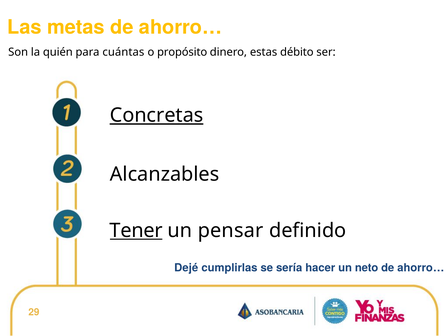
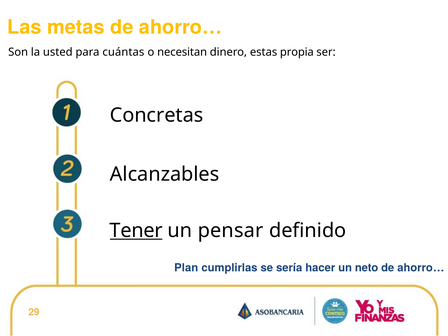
quién: quién -> usted
propósito: propósito -> necesitan
débito: débito -> propia
Concretas underline: present -> none
Dejé: Dejé -> Plan
